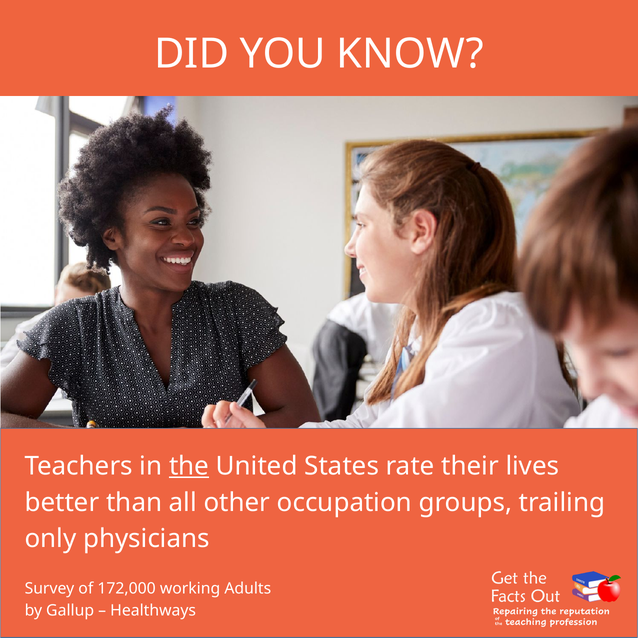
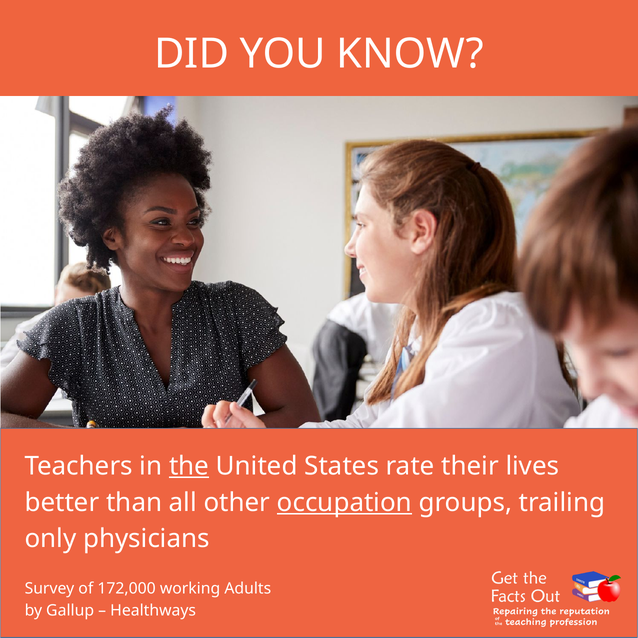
occupation underline: none -> present
